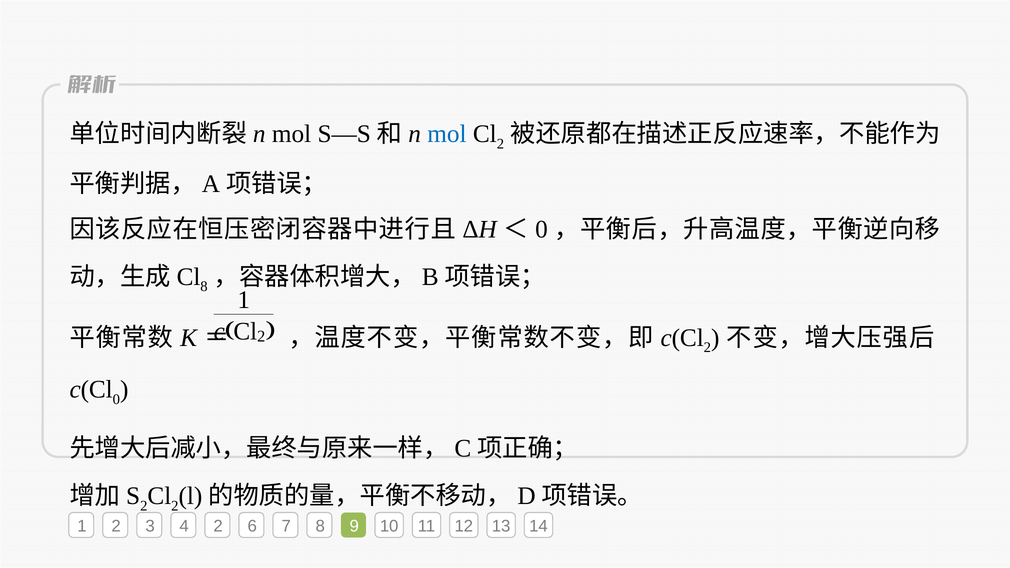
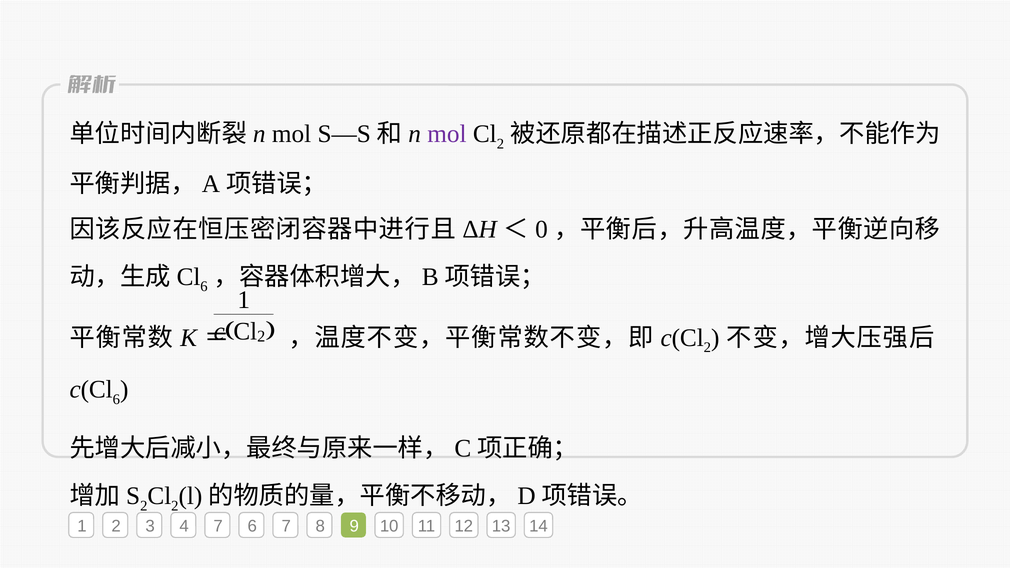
mol at (447, 134) colour: blue -> purple
8 at (204, 287): 8 -> 6
0 at (116, 399): 0 -> 6
4 2: 2 -> 7
